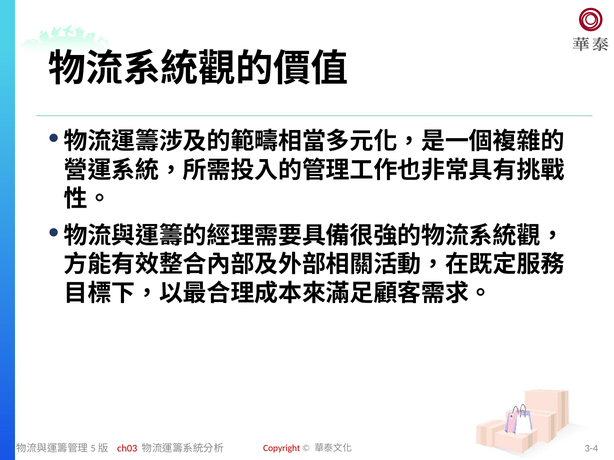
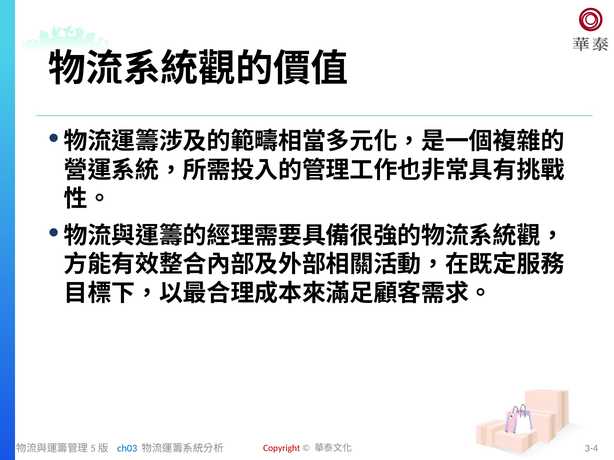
ch03 colour: red -> blue
